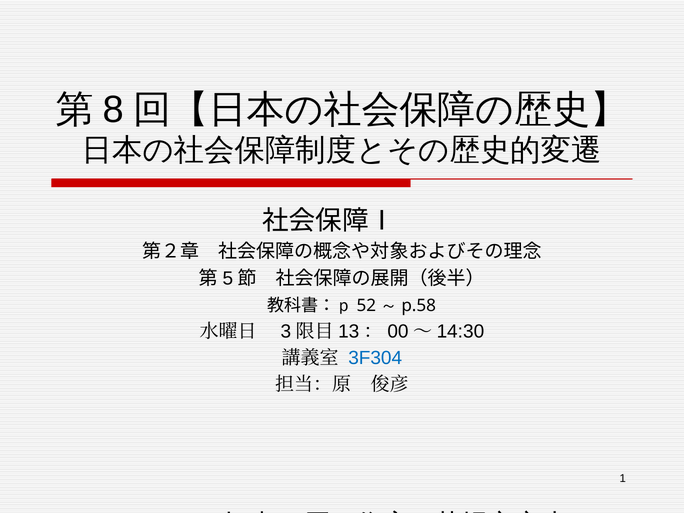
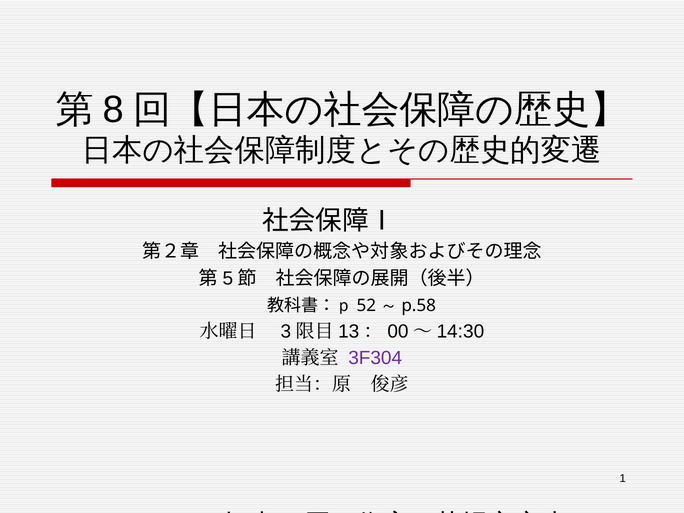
3F304 colour: blue -> purple
